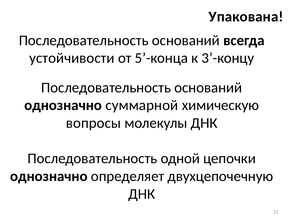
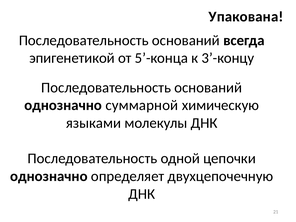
устойчивости: устойчивости -> эпигенетикой
вопросы: вопросы -> языками
